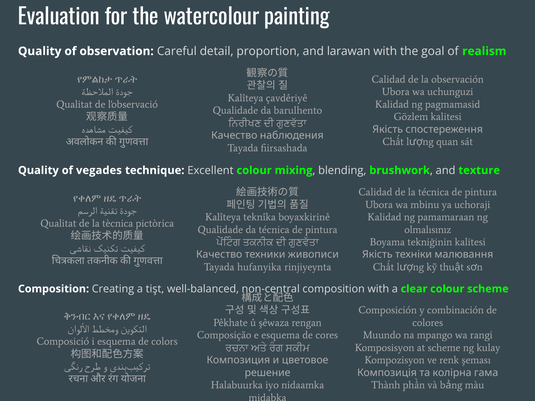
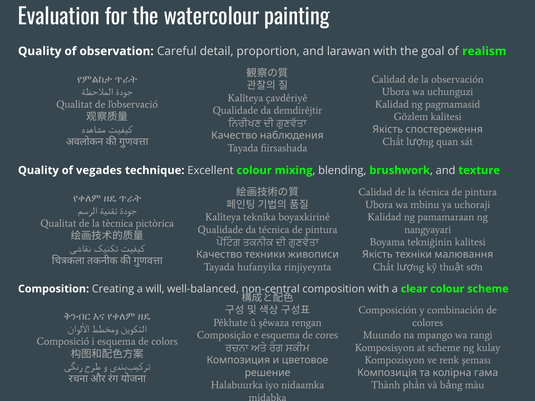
barulhento: barulhento -> demdirêjtir
olmalısınız: olmalısınız -> nangyayari
tişt: tişt -> will
